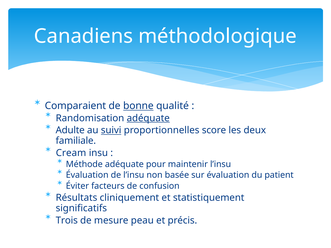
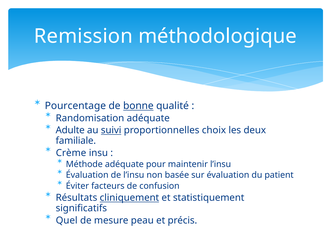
Canadiens: Canadiens -> Remission
Comparaient: Comparaient -> Pourcentage
adéquate at (148, 118) underline: present -> none
score: score -> choix
Cream: Cream -> Crème
cliniquement underline: none -> present
Trois: Trois -> Quel
